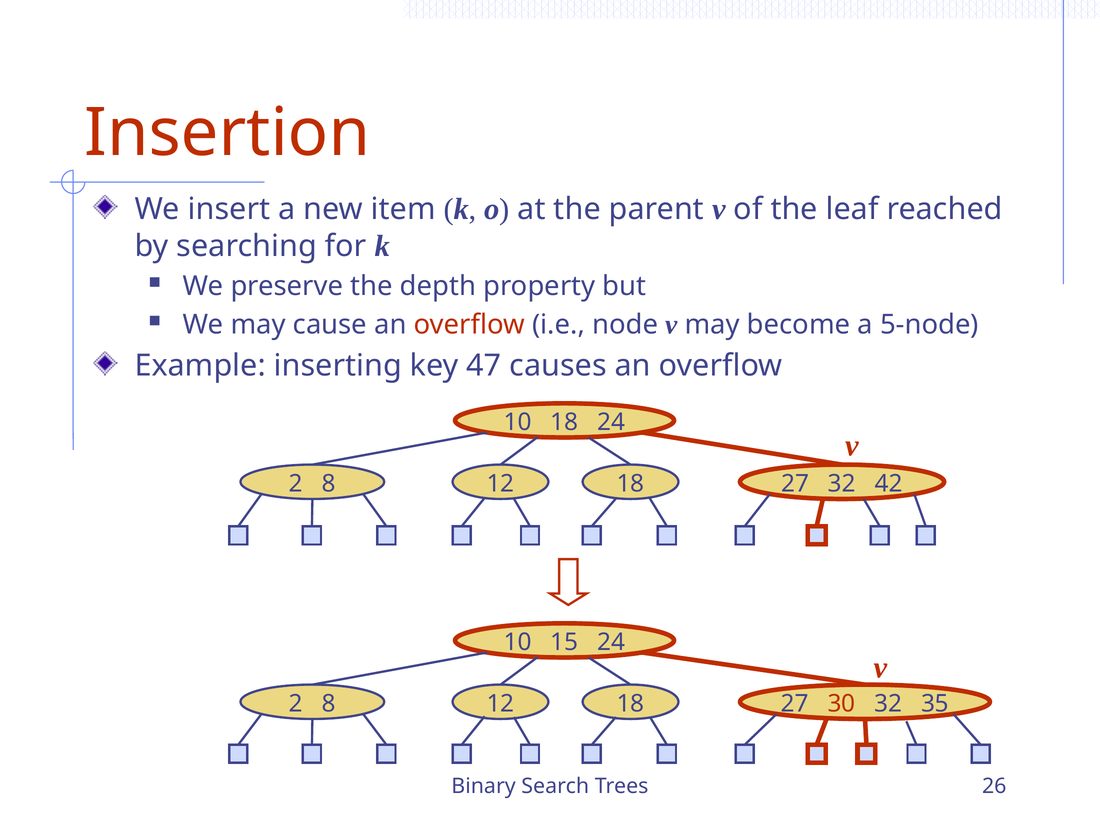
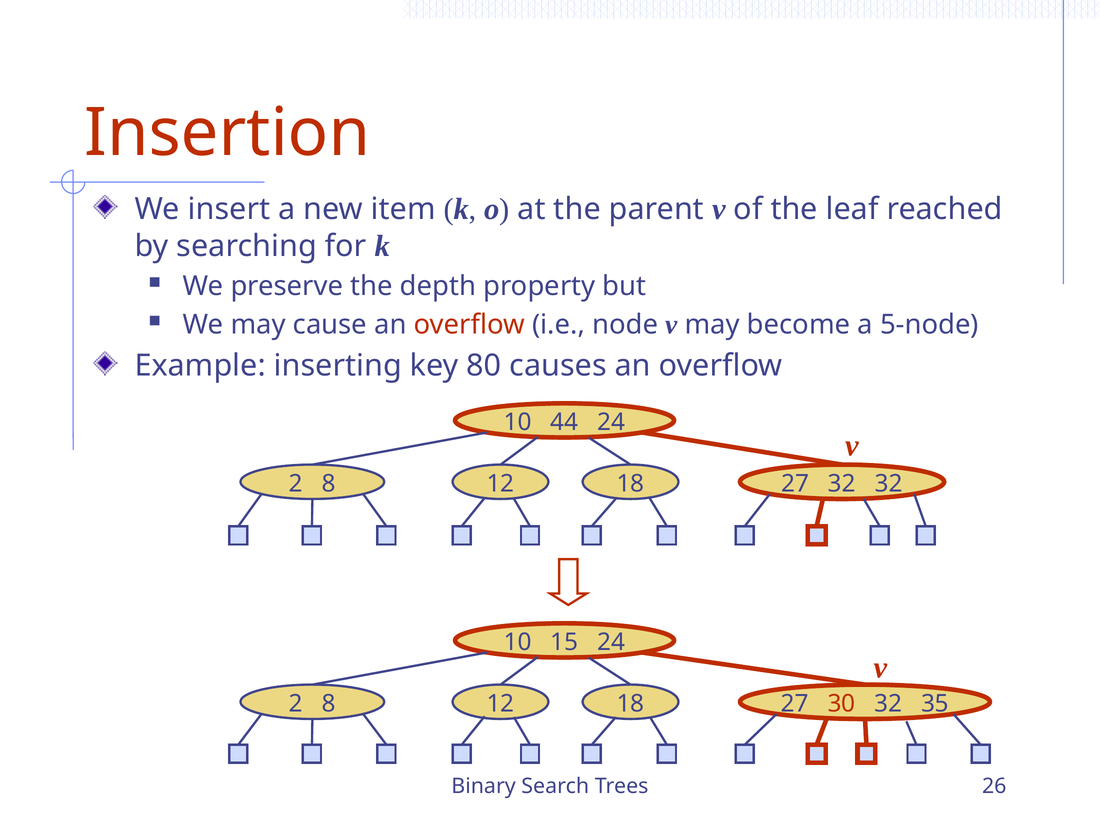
47: 47 -> 80
10 18: 18 -> 44
32 42: 42 -> 32
